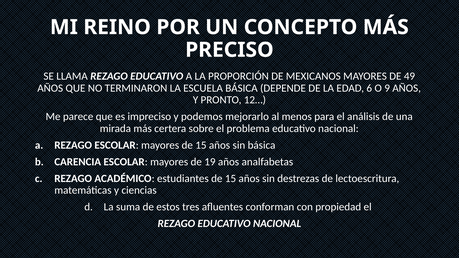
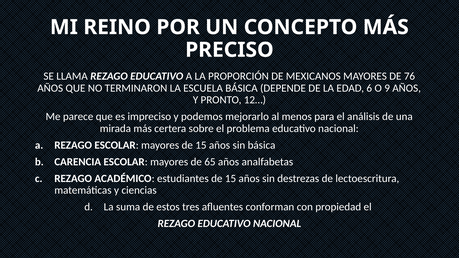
49: 49 -> 76
19: 19 -> 65
